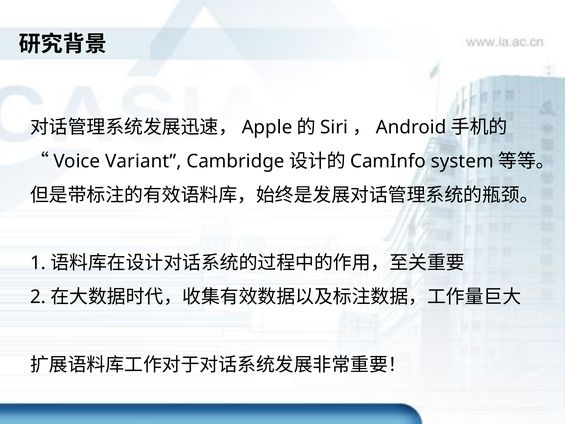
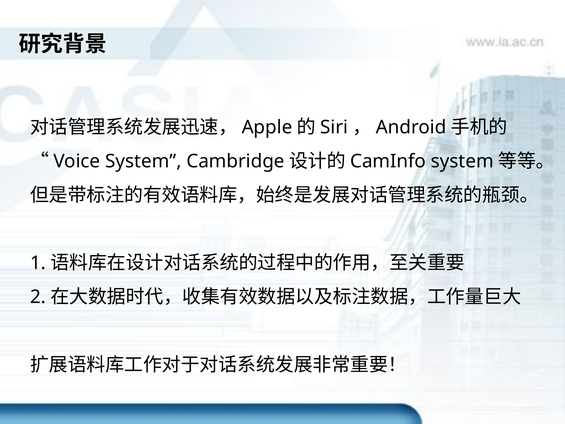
Variant at (143, 161): Variant -> System
